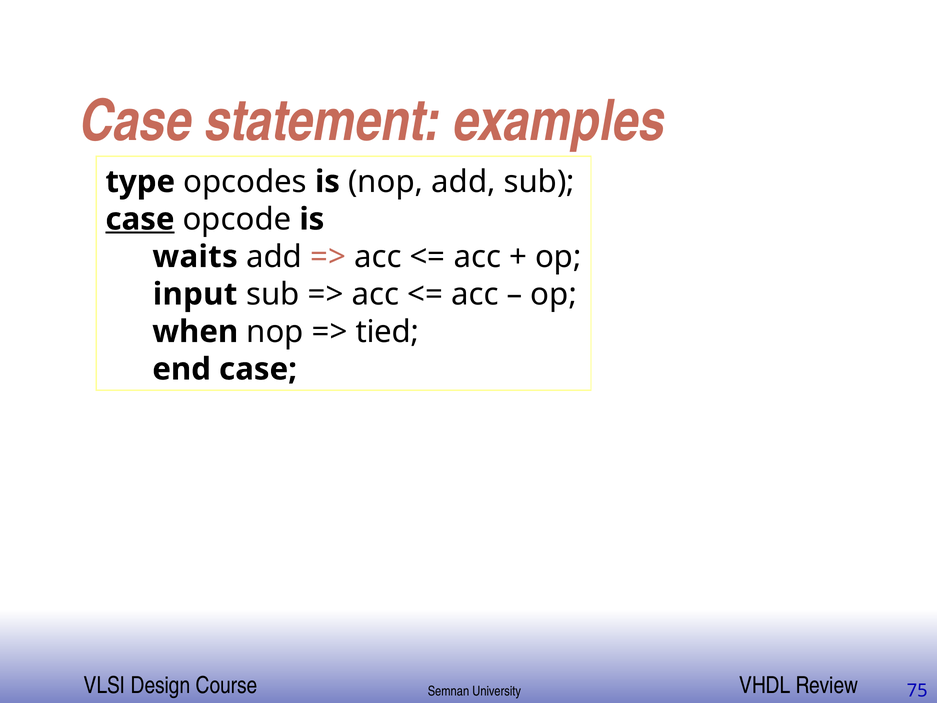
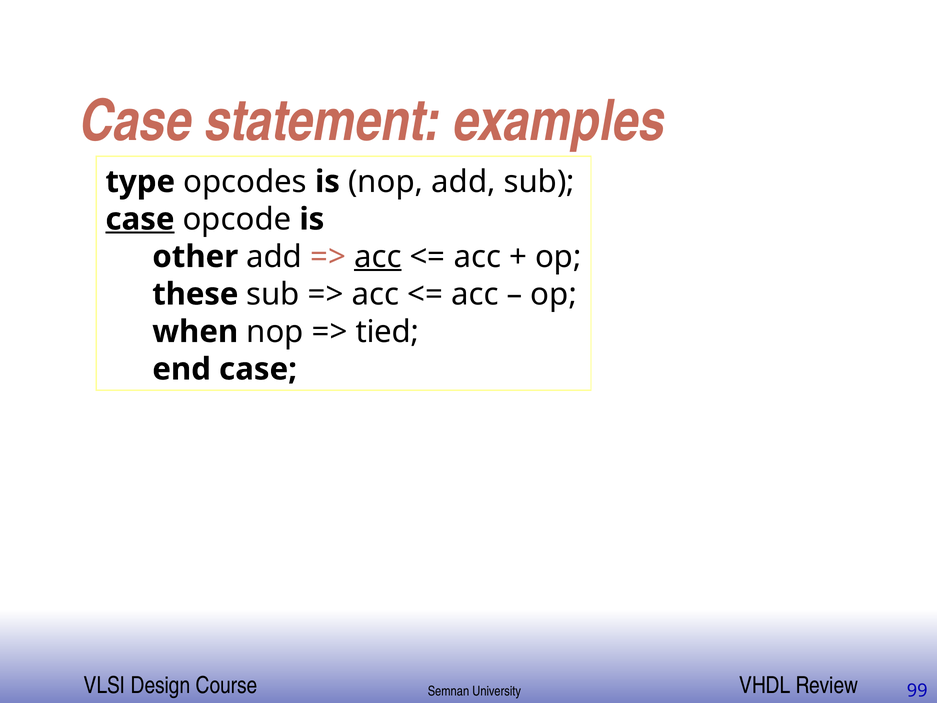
waits: waits -> other
acc at (378, 257) underline: none -> present
input: input -> these
75: 75 -> 99
